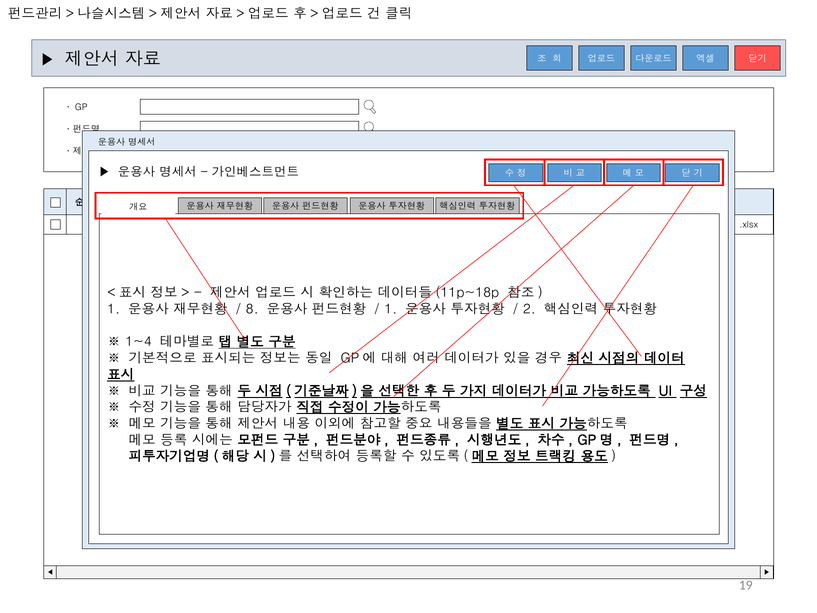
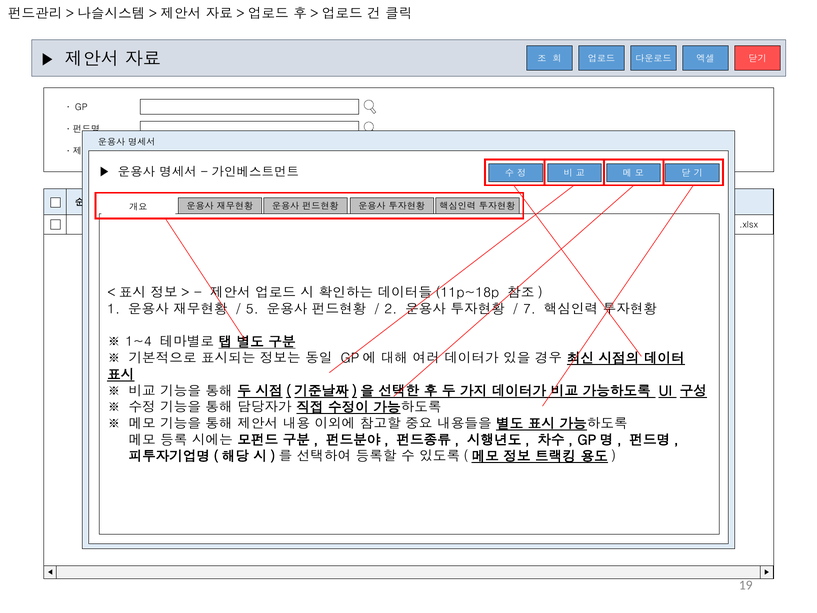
8: 8 -> 5
1 at (391, 309): 1 -> 2
2: 2 -> 7
